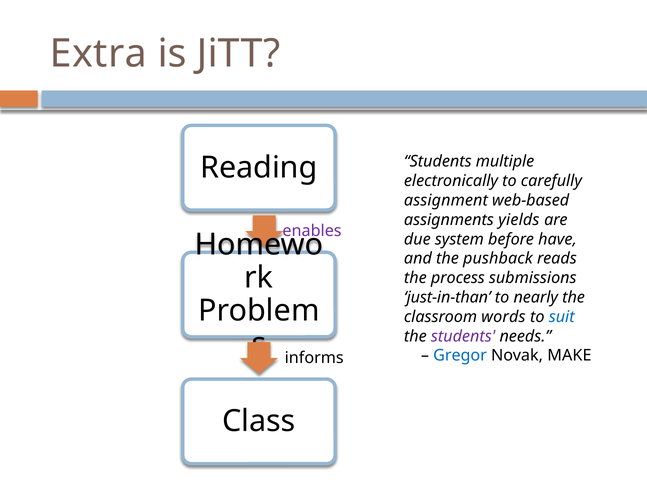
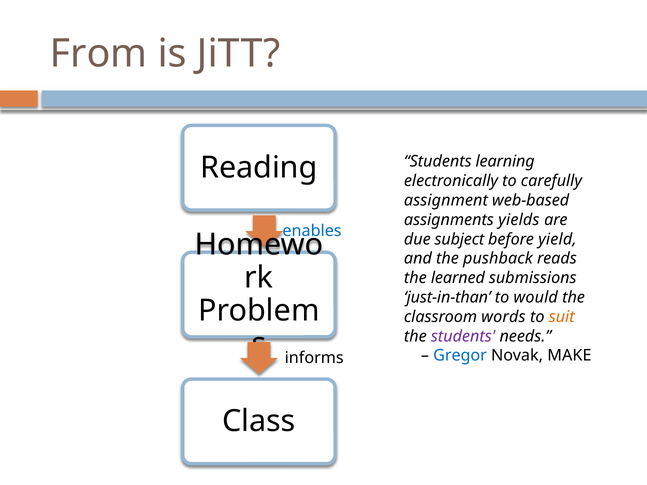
Extra: Extra -> From
multiple: multiple -> learning
enables colour: purple -> blue
system: system -> subject
have: have -> yield
process: process -> learned
nearly: nearly -> would
suit colour: blue -> orange
